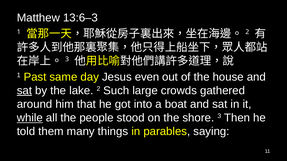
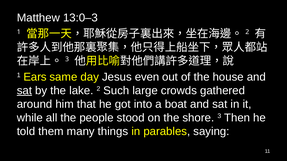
13:6–3: 13:6–3 -> 13:0–3
Past: Past -> Ears
while underline: present -> none
